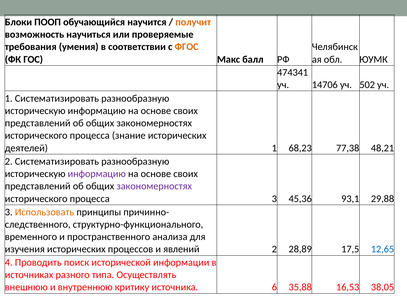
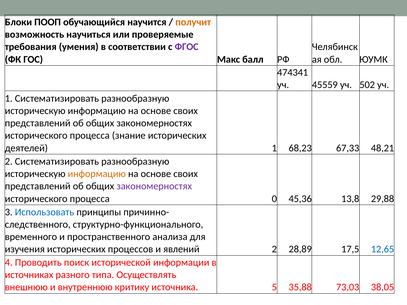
ФГОС colour: orange -> purple
14706: 14706 -> 45559
77,38: 77,38 -> 67,33
информацию at (97, 174) colour: purple -> orange
процесса 3: 3 -> 0
93,1: 93,1 -> 13,8
Использовать colour: orange -> blue
6: 6 -> 5
16,53: 16,53 -> 73,03
